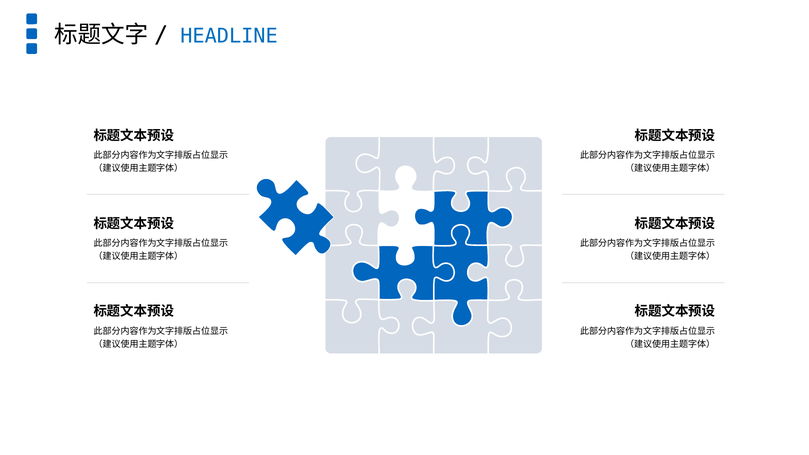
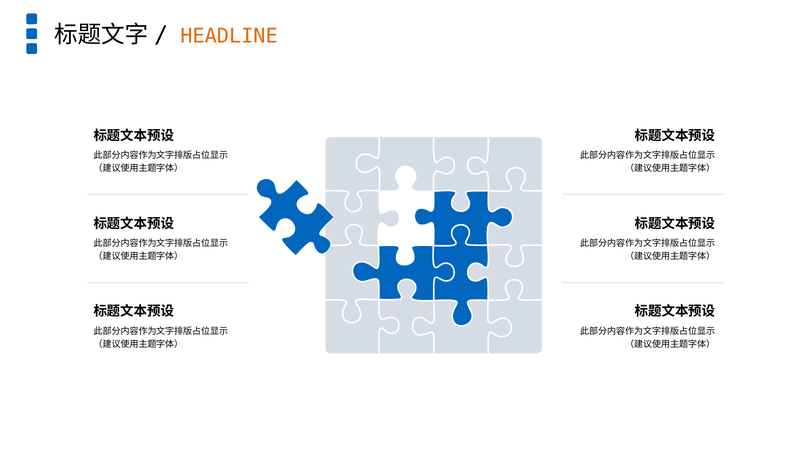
HEADLINE colour: blue -> orange
